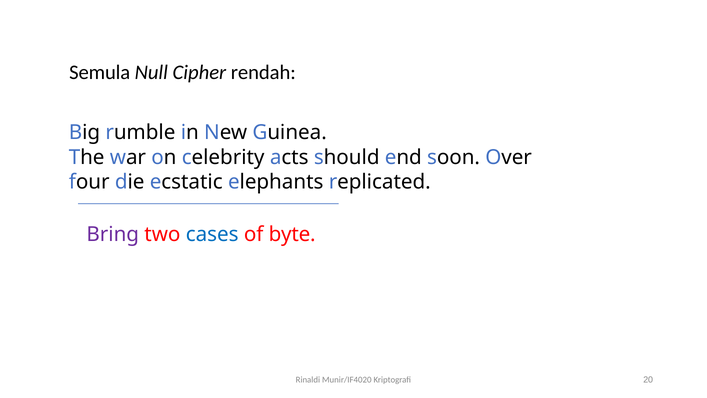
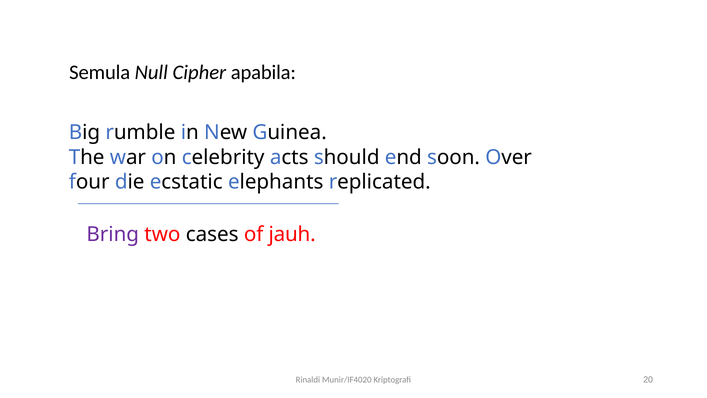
rendah: rendah -> apabila
cases colour: blue -> black
byte: byte -> jauh
